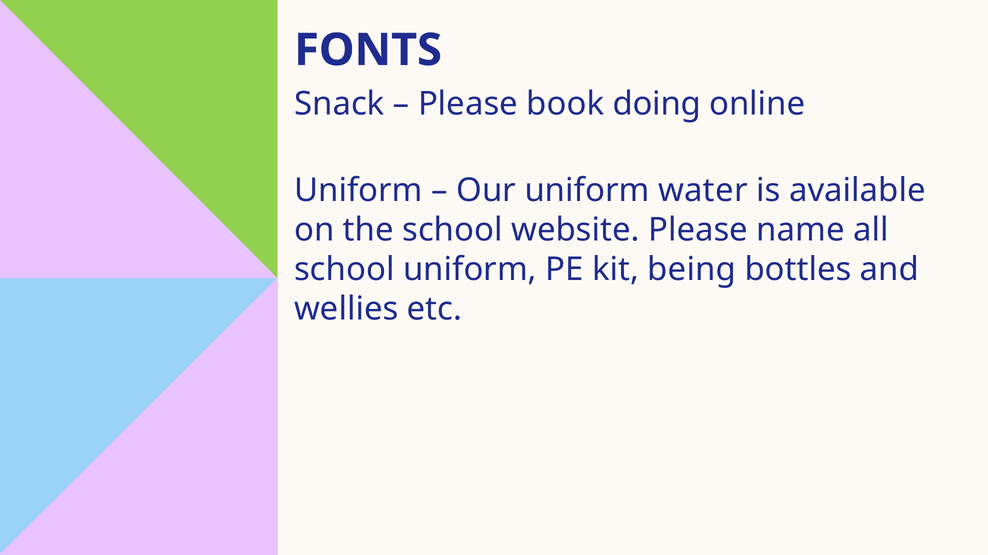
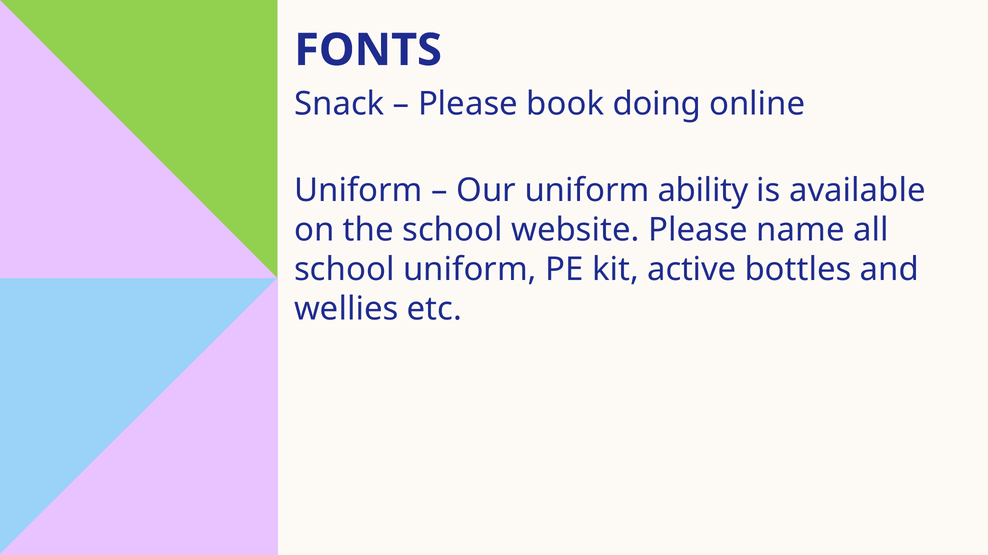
water: water -> ability
being: being -> active
